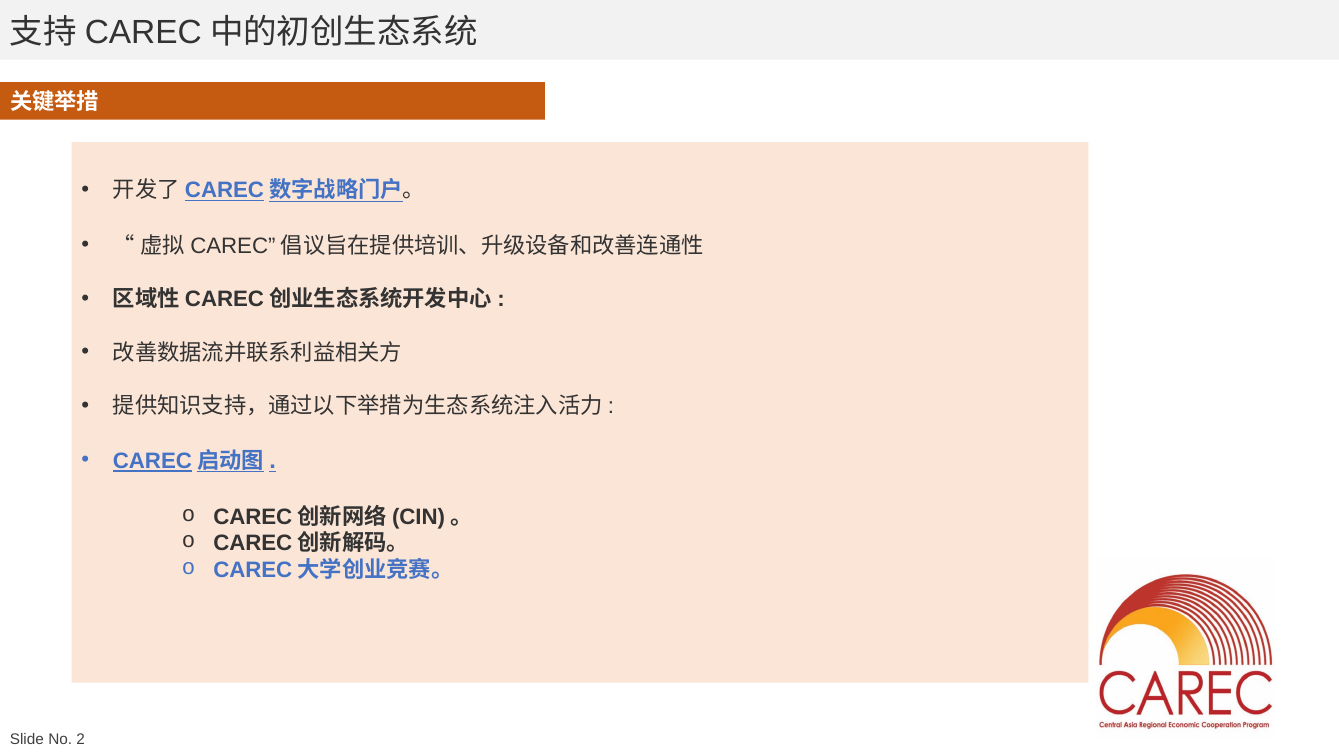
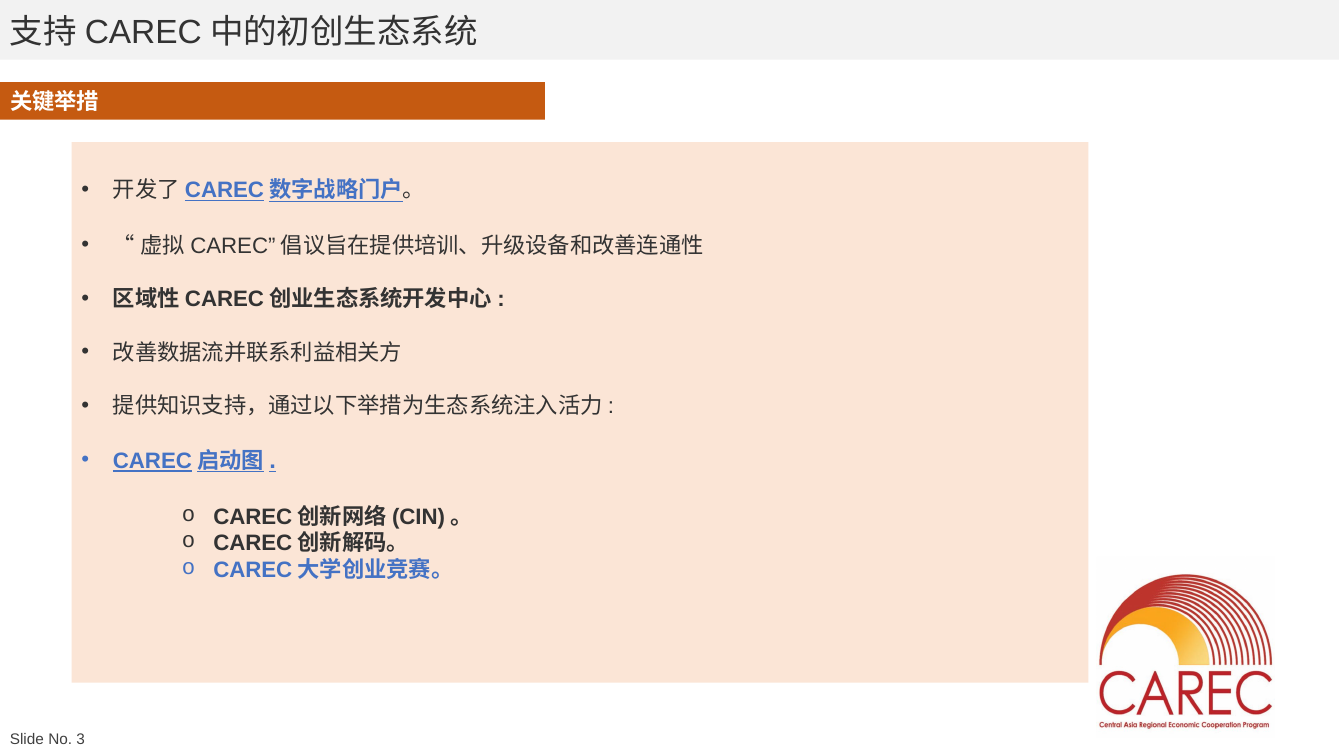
2: 2 -> 3
